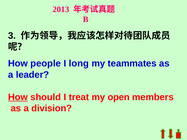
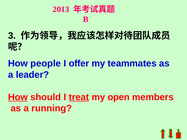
long: long -> offer
treat underline: none -> present
division: division -> running
